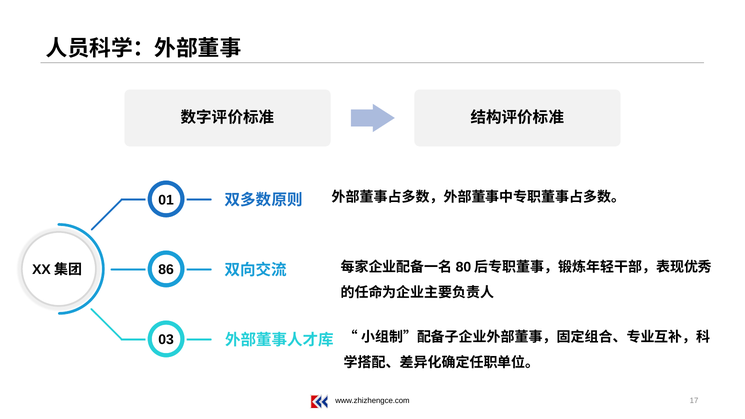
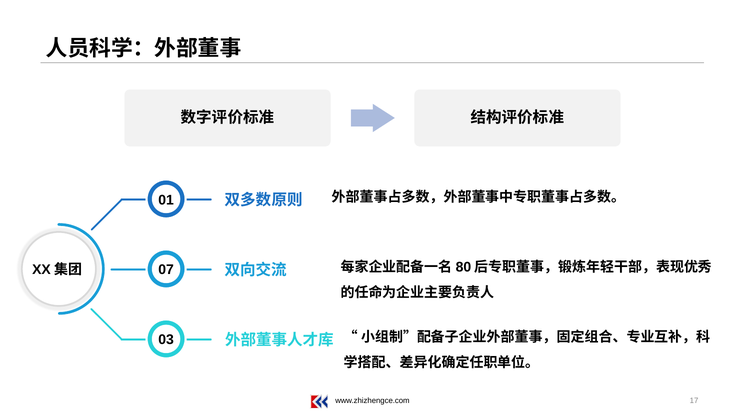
86: 86 -> 07
